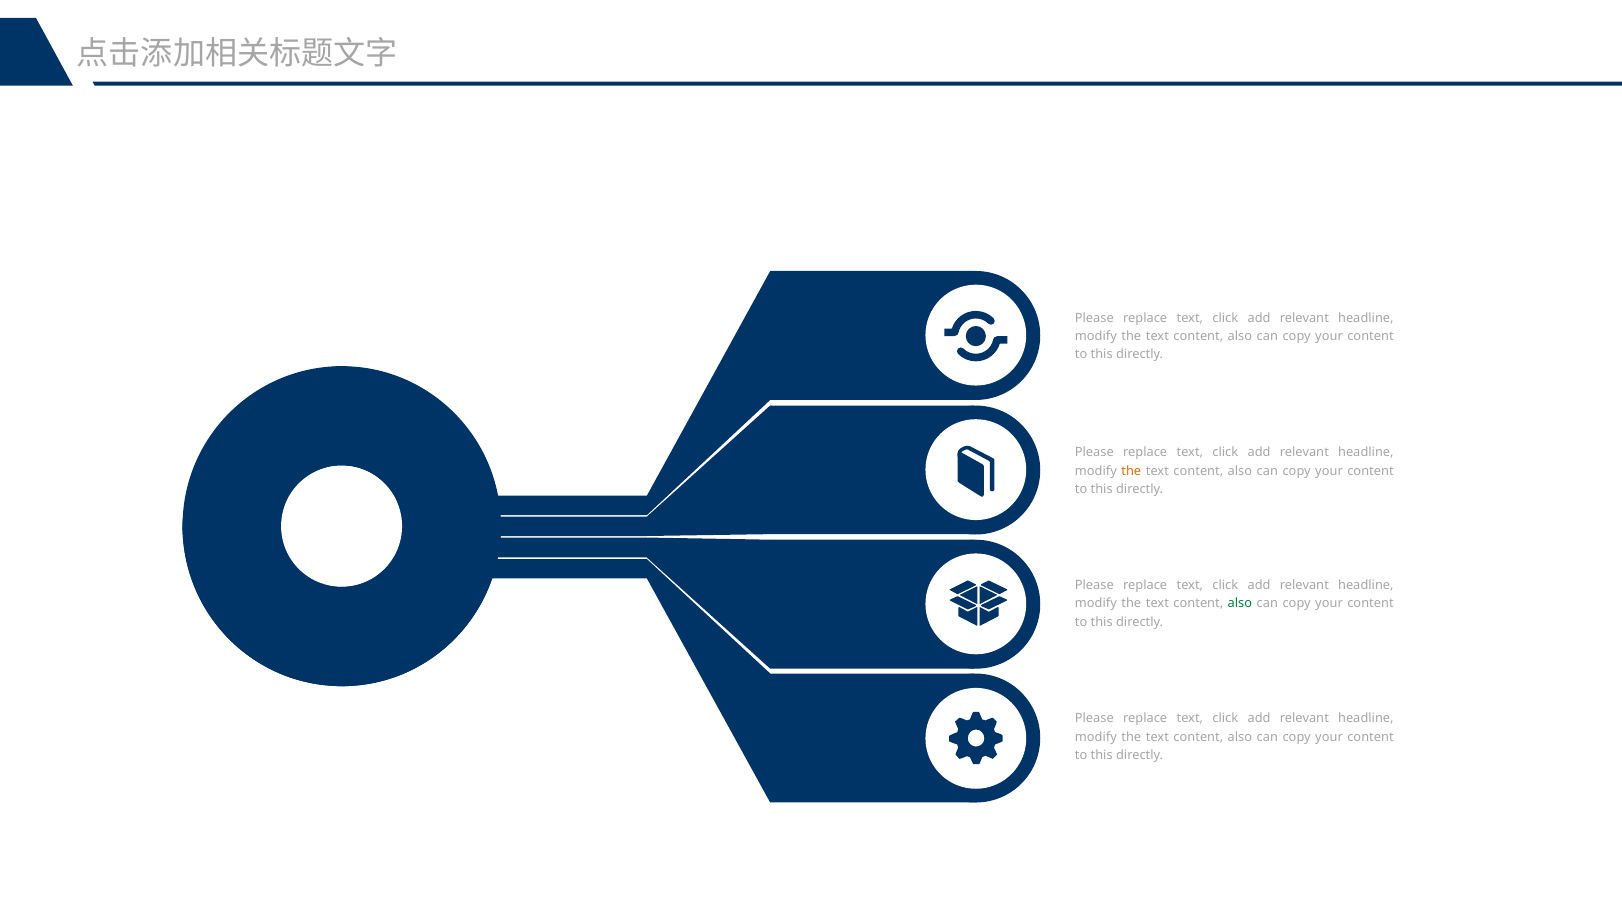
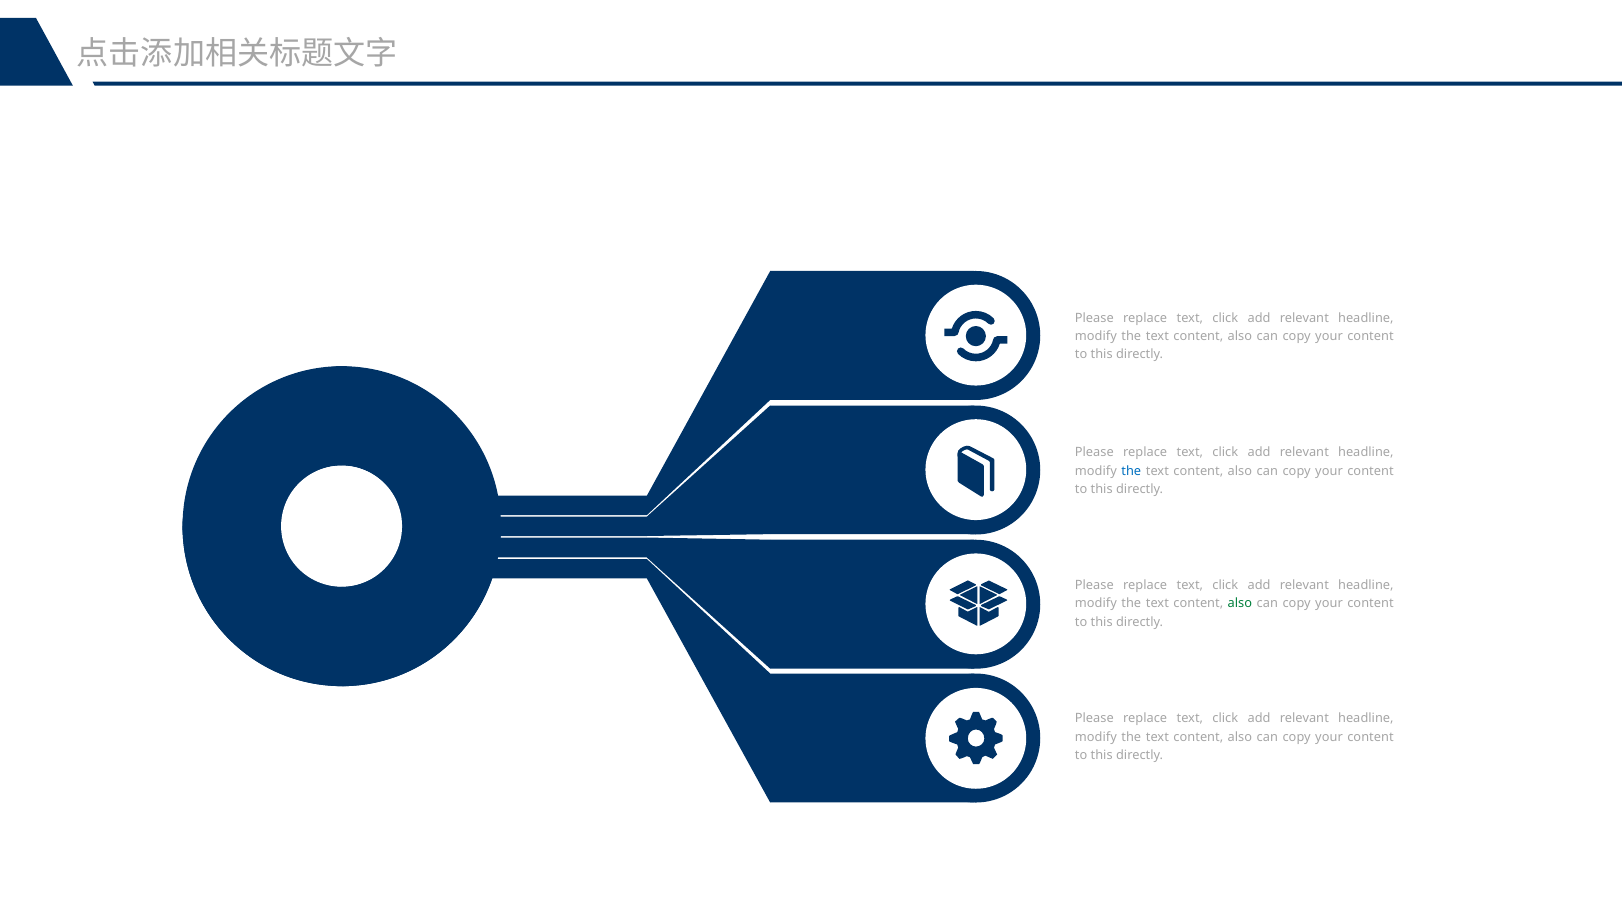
the at (1131, 471) colour: orange -> blue
